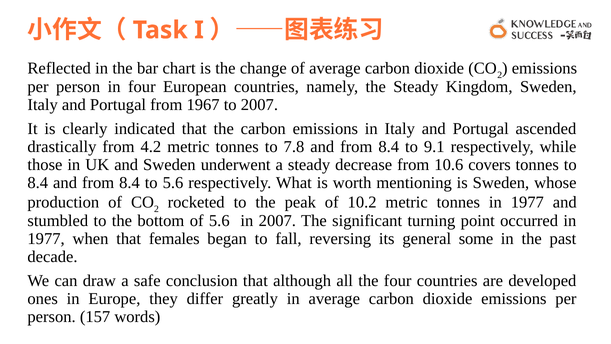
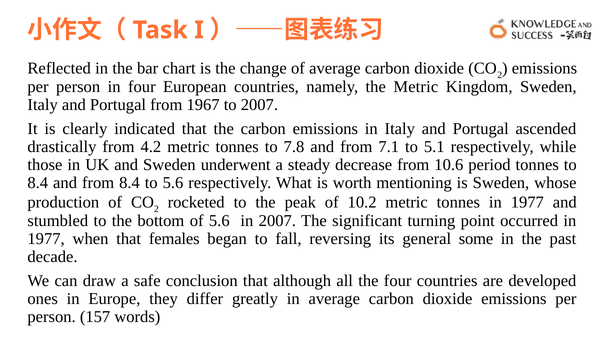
the Steady: Steady -> Metric
7.8 and from 8.4: 8.4 -> 7.1
9.1: 9.1 -> 5.1
covers: covers -> period
